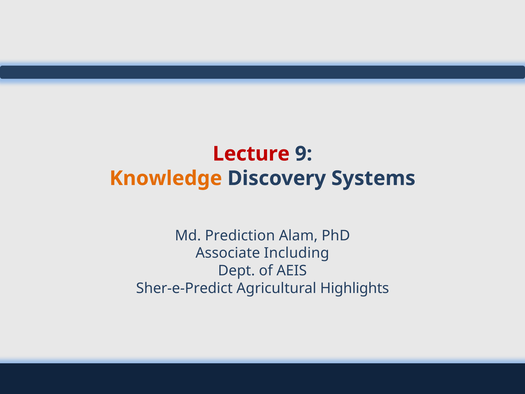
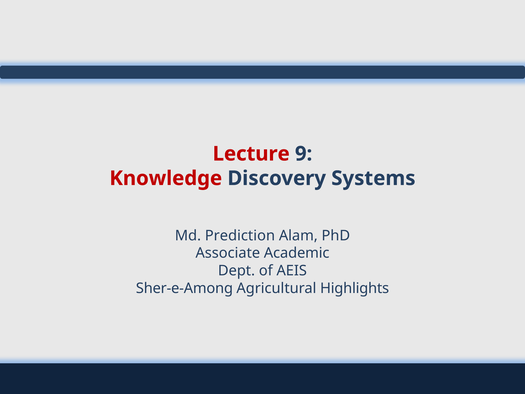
Knowledge colour: orange -> red
Including: Including -> Academic
Sher-e-Predict: Sher-e-Predict -> Sher-e-Among
